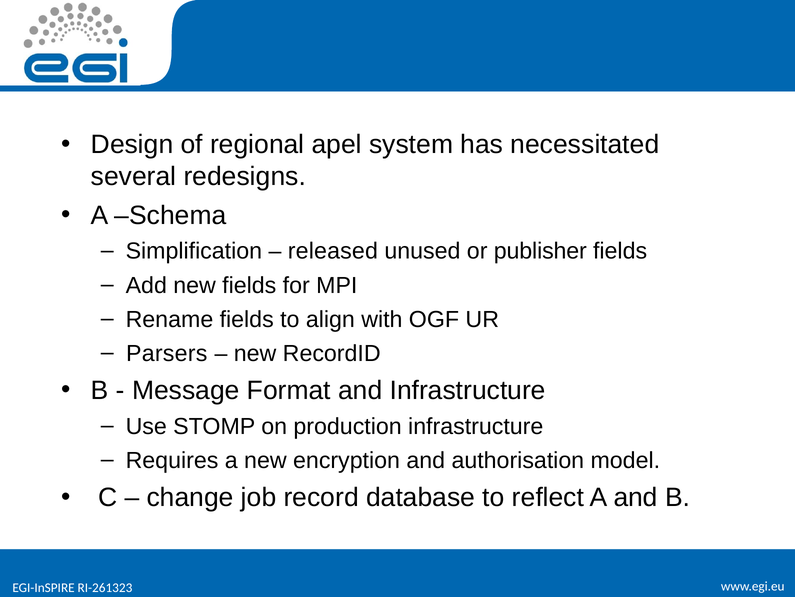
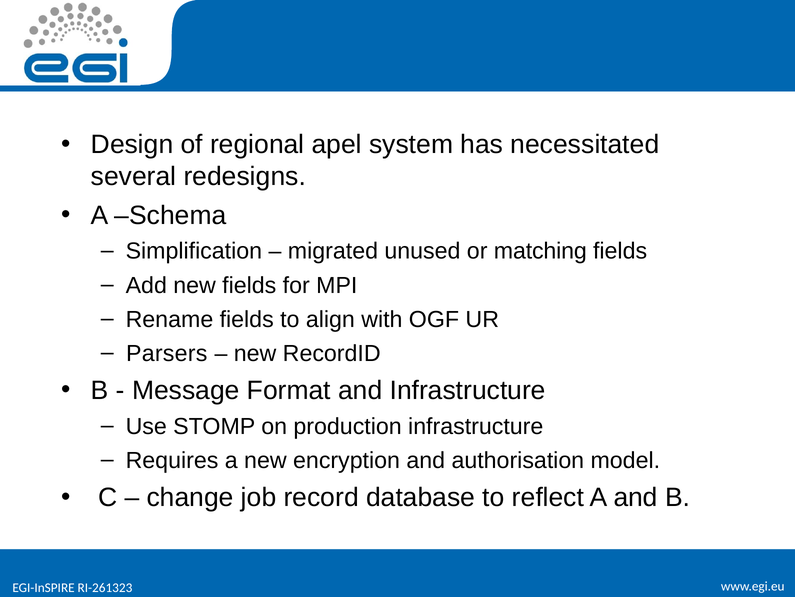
released: released -> migrated
publisher: publisher -> matching
